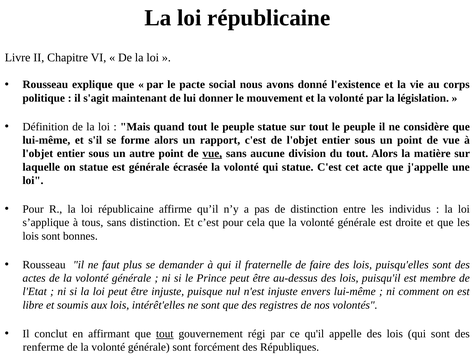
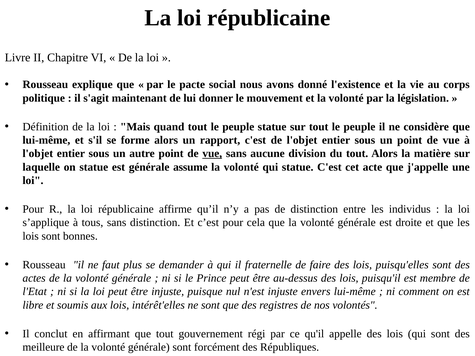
écrasée: écrasée -> assume
tout at (165, 334) underline: present -> none
renferme: renferme -> meilleure
